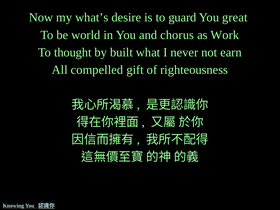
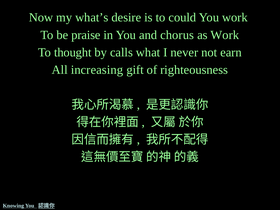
guard: guard -> could
You great: great -> work
world: world -> praise
built: built -> calls
compelled: compelled -> increasing
